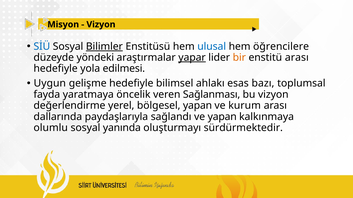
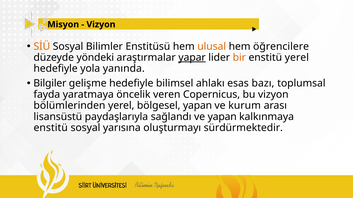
SİÜ colour: blue -> orange
Bilimler underline: present -> none
ulusal colour: blue -> orange
enstitü arası: arası -> yerel
edilmesi: edilmesi -> yanında
Uygun: Uygun -> Bilgiler
Sağlanması: Sağlanması -> Copernicus
değerlendirme: değerlendirme -> bölümlerinden
dallarında: dallarında -> lisansüstü
olumlu at (51, 128): olumlu -> enstitü
yanında: yanında -> yarısına
